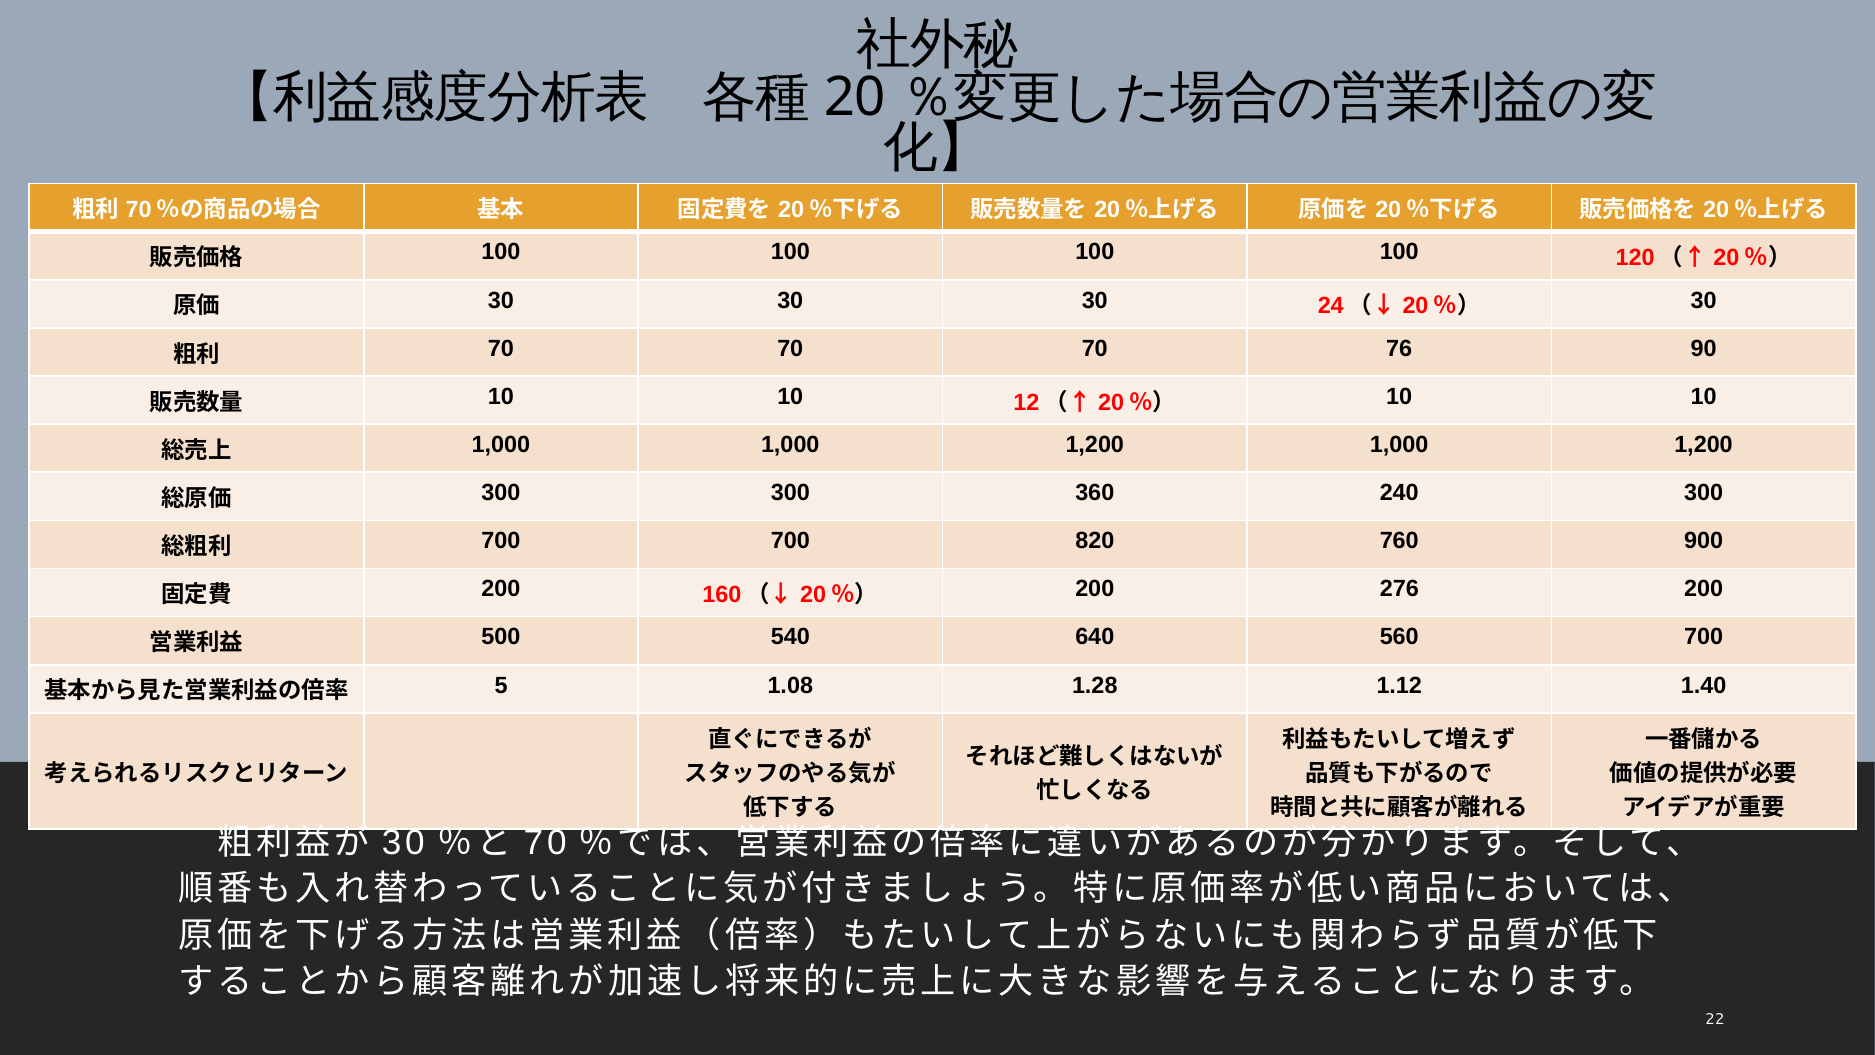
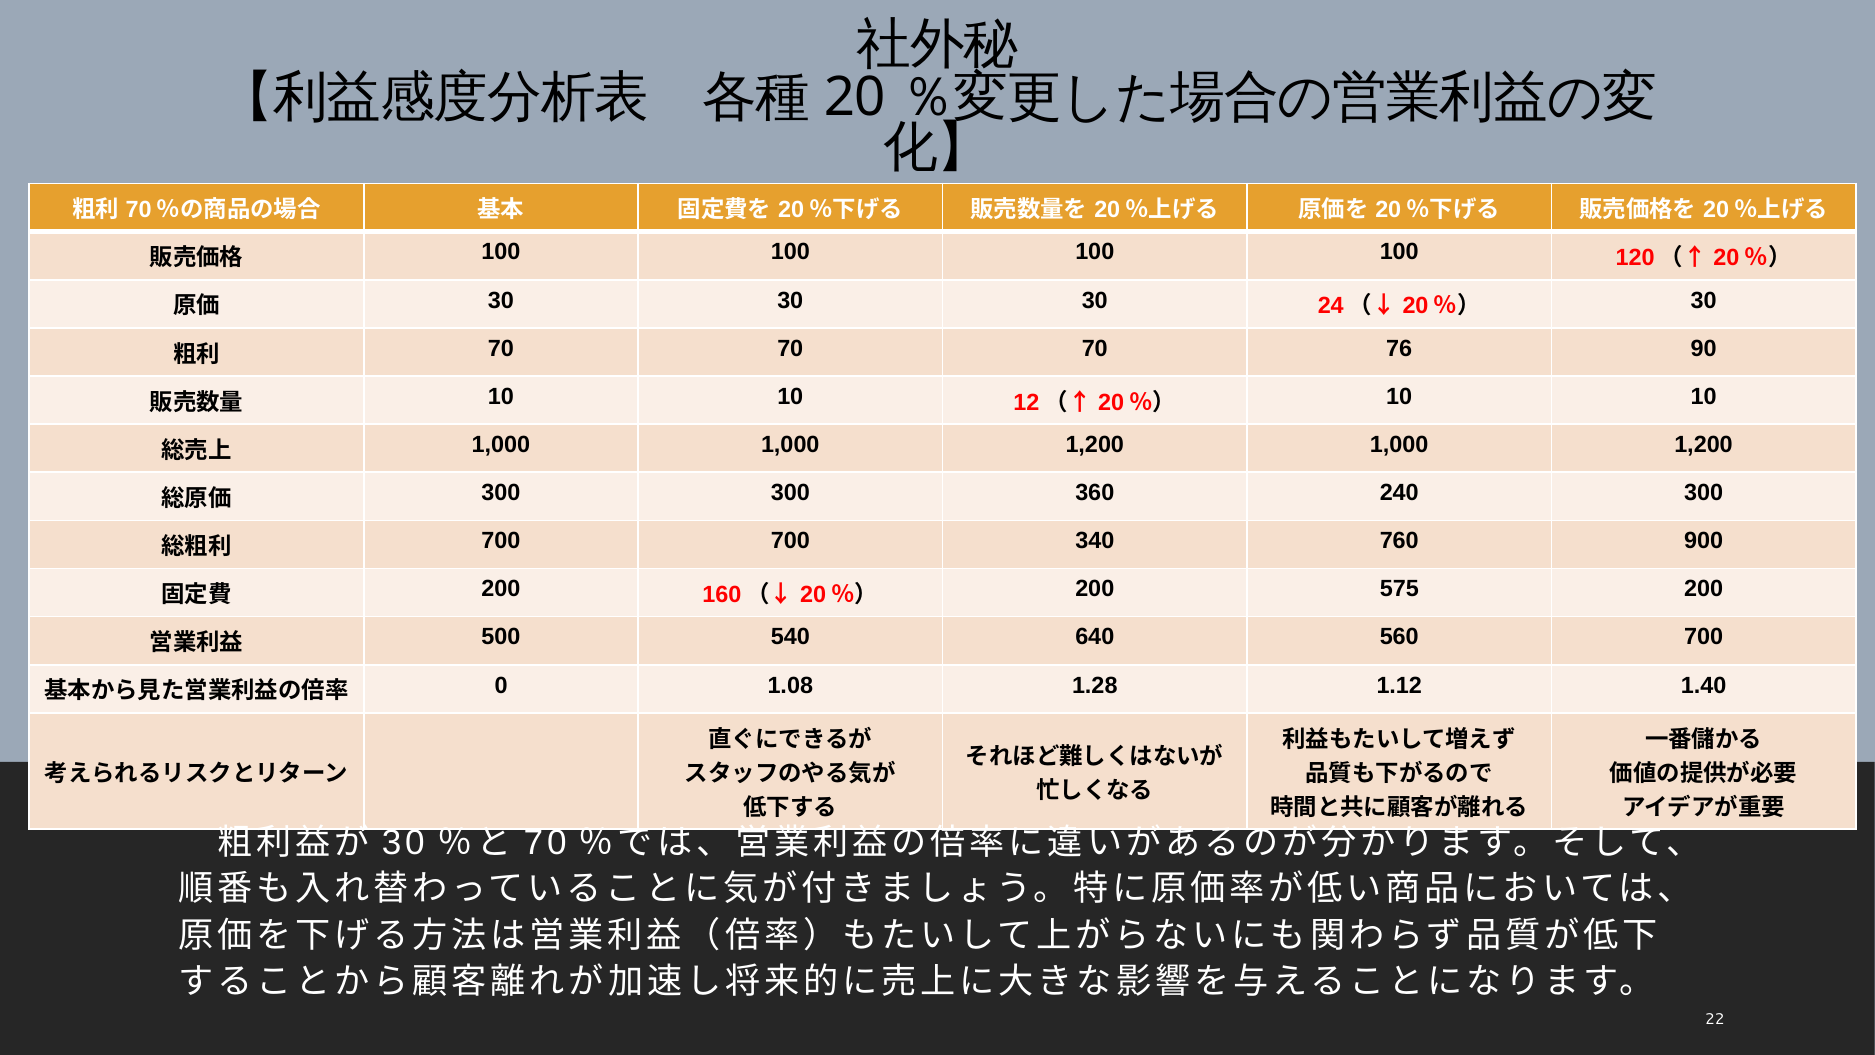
820: 820 -> 340
276: 276 -> 575
5: 5 -> 0
